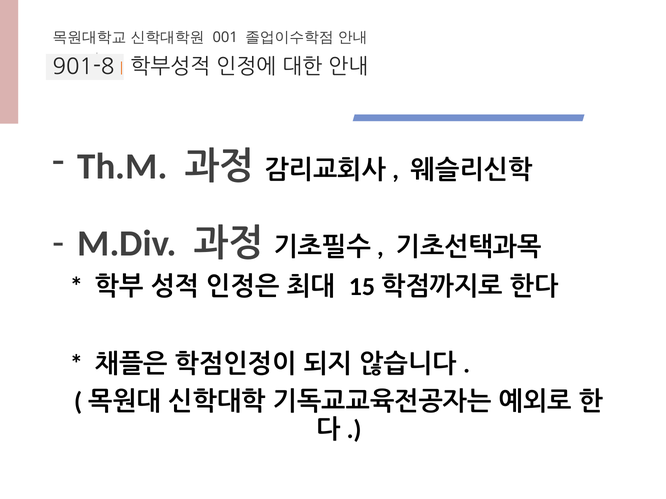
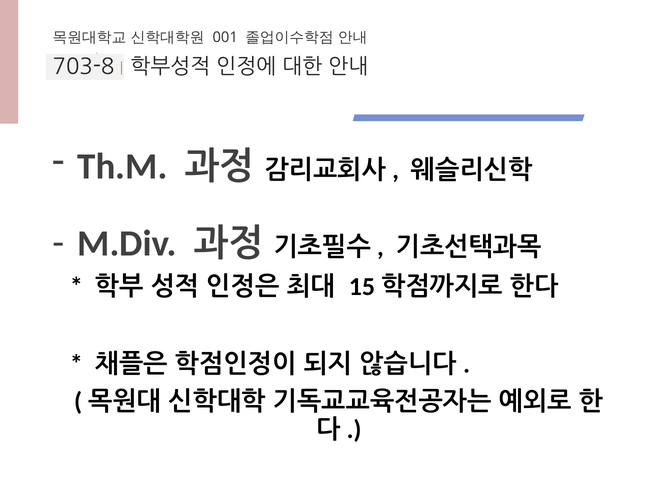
901-8: 901-8 -> 703-8
